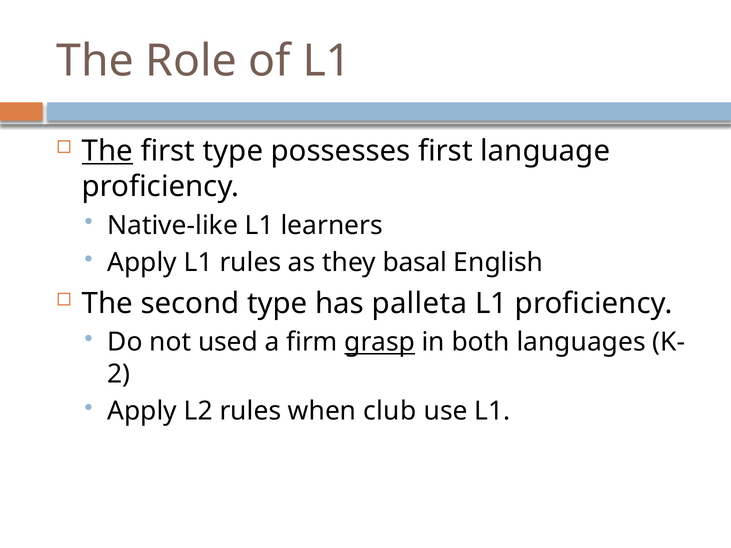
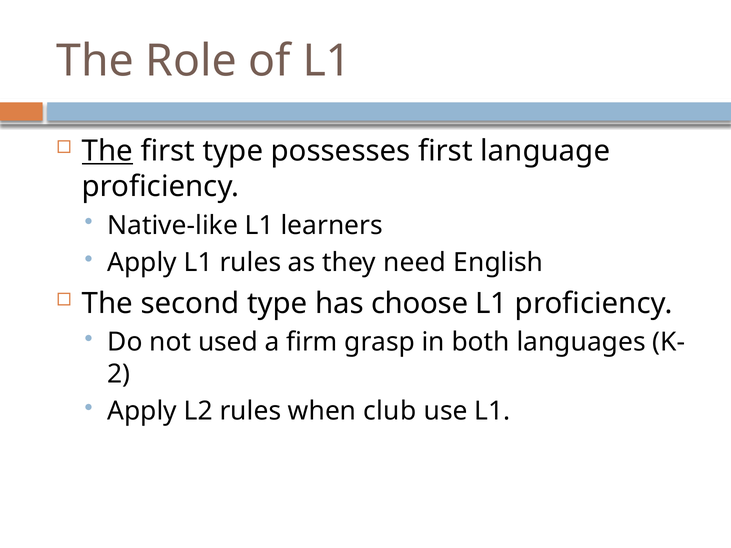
basal: basal -> need
palleta: palleta -> choose
grasp underline: present -> none
